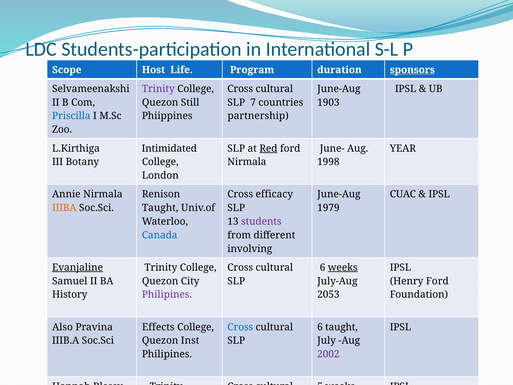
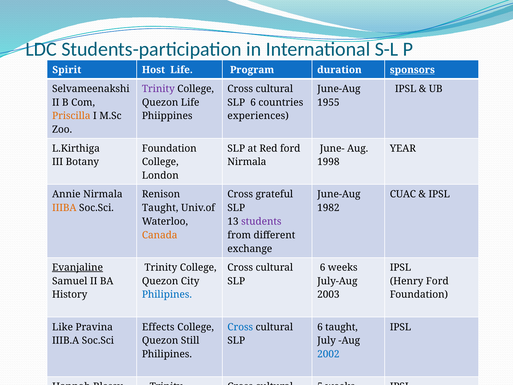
Scope: Scope -> Spirit
Quezon Still: Still -> Life
7 at (253, 102): 7 -> 6
1903: 1903 -> 1955
Priscilla colour: blue -> orange
partnership: partnership -> experiences
Intimidated at (169, 148): Intimidated -> Foundation
Red underline: present -> none
efficacy: efficacy -> grateful
1979: 1979 -> 1982
Canada colour: blue -> orange
involving: involving -> exchange
weeks at (343, 267) underline: present -> none
Philipines at (167, 295) colour: purple -> blue
2053 at (328, 295): 2053 -> 2003
Also: Also -> Like
Inst: Inst -> Still
2002 colour: purple -> blue
